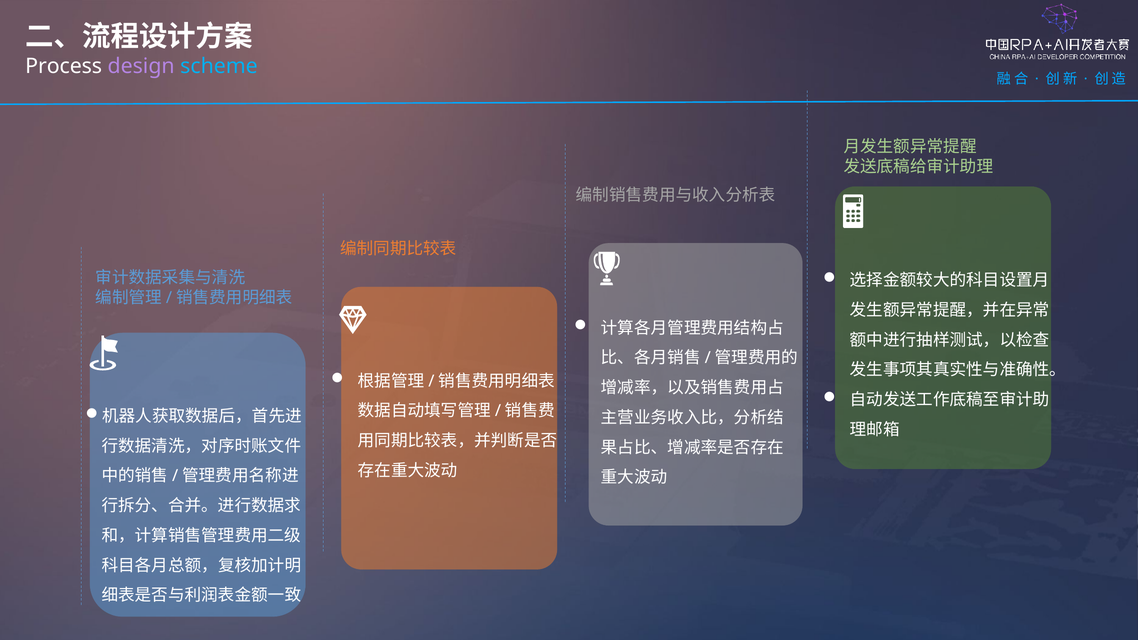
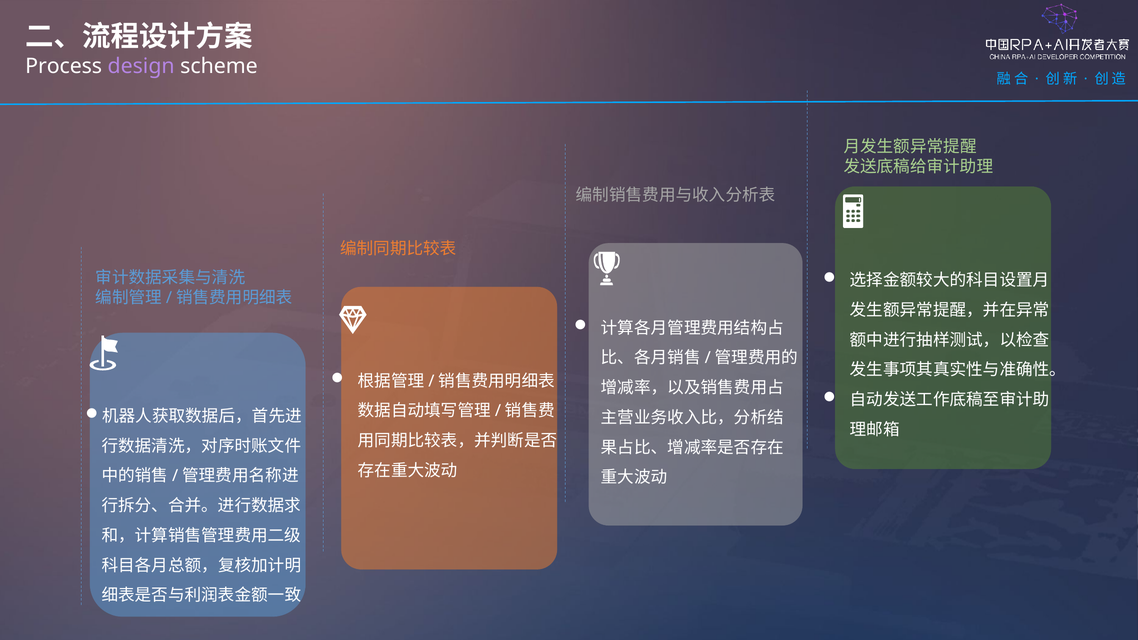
scheme colour: light blue -> white
